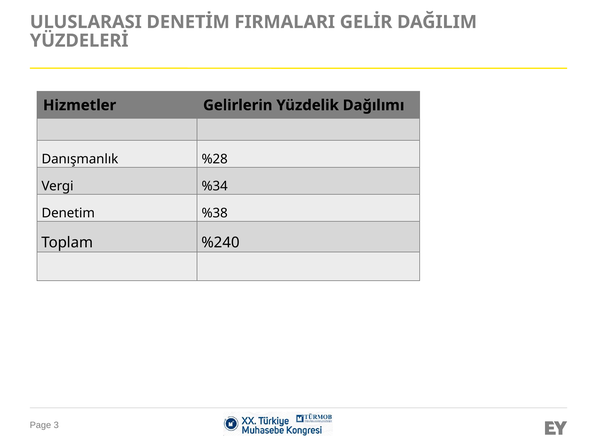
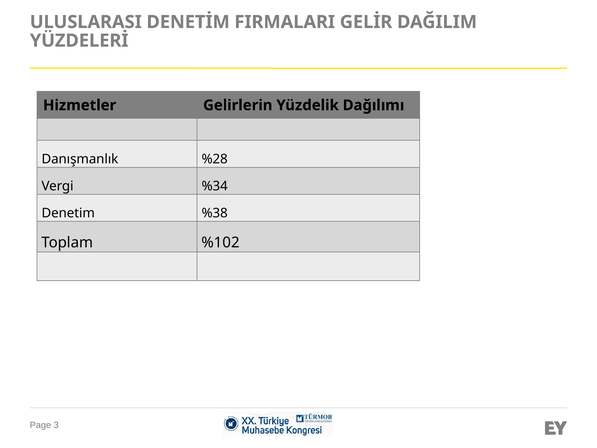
%240: %240 -> %102
